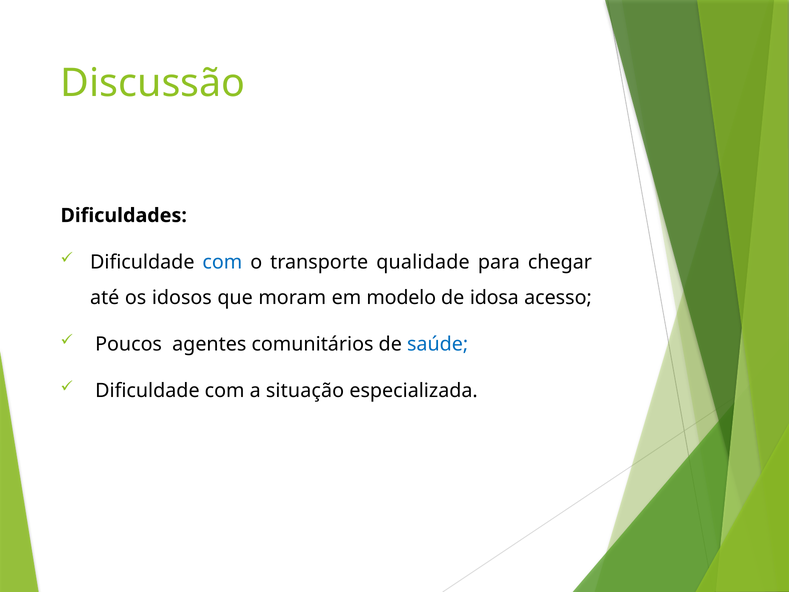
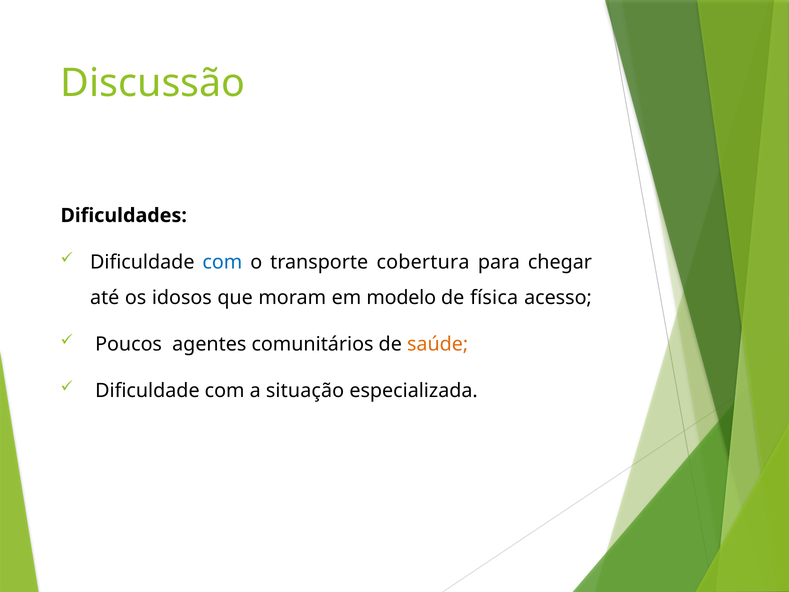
qualidade: qualidade -> cobertura
idosa: idosa -> física
saúde colour: blue -> orange
